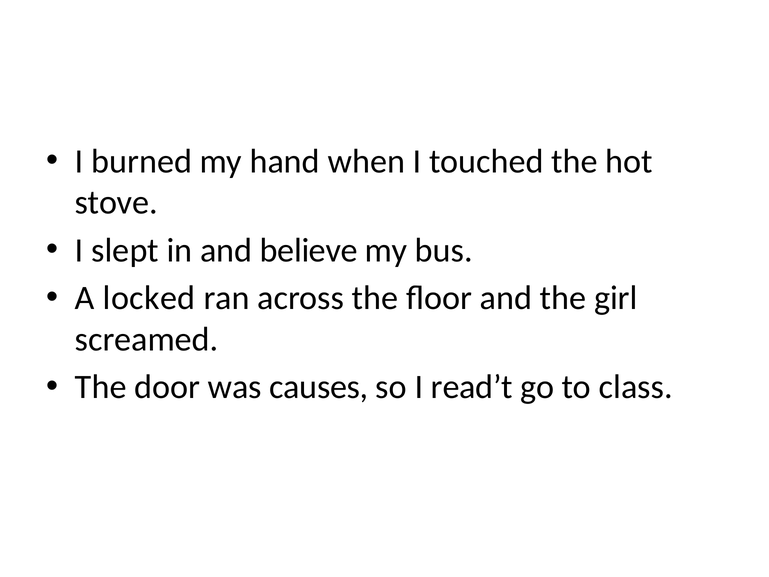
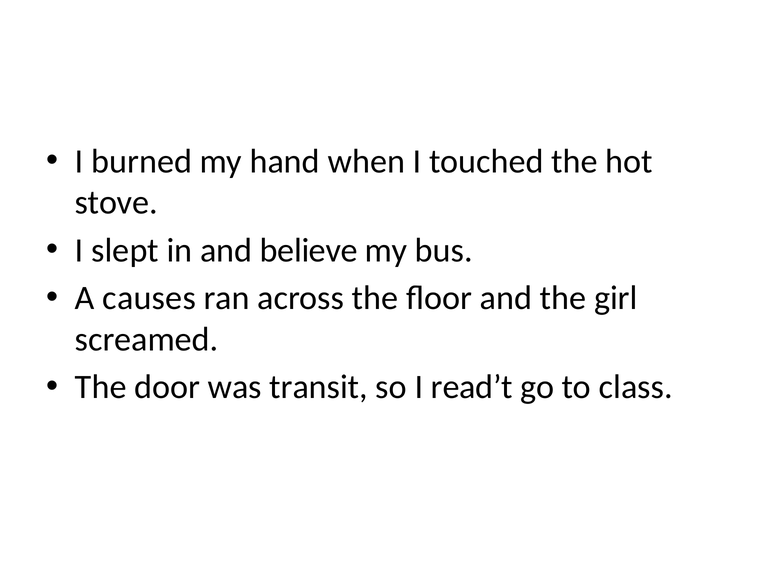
locked: locked -> causes
causes: causes -> transit
